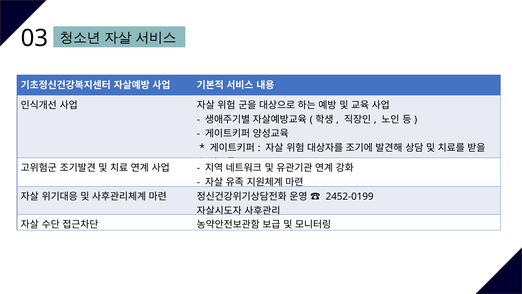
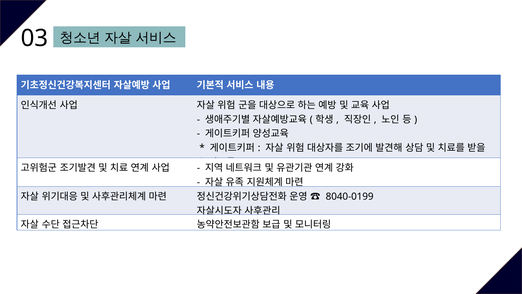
2452-0199: 2452-0199 -> 8040-0199
